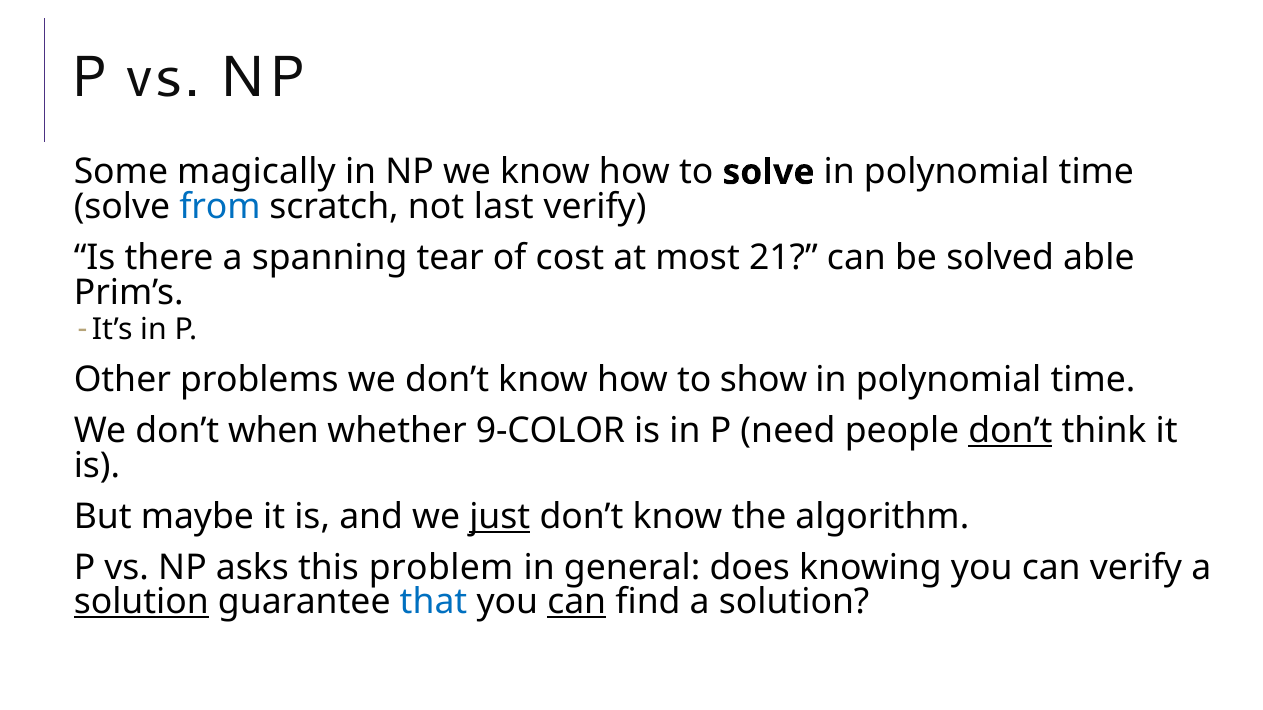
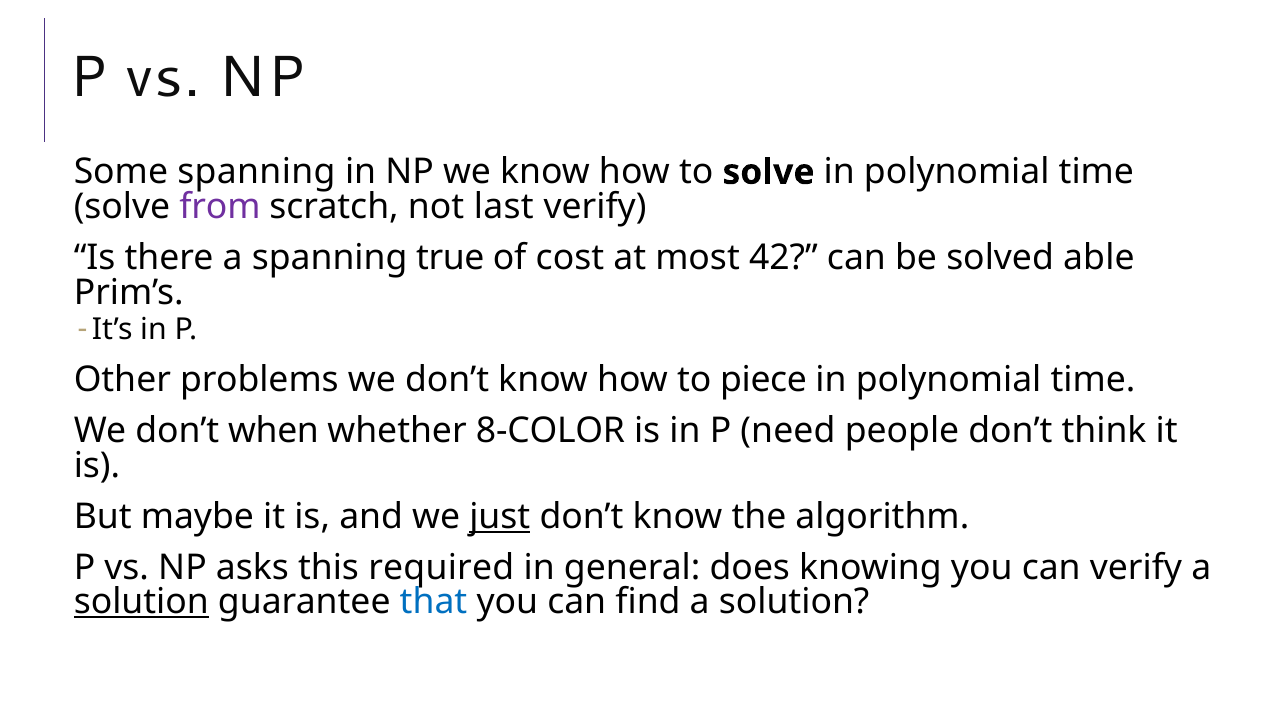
Some magically: magically -> spanning
from colour: blue -> purple
tear: tear -> true
21: 21 -> 42
show: show -> piece
9-COLOR: 9-COLOR -> 8-COLOR
don’t at (1010, 431) underline: present -> none
problem: problem -> required
can at (577, 602) underline: present -> none
